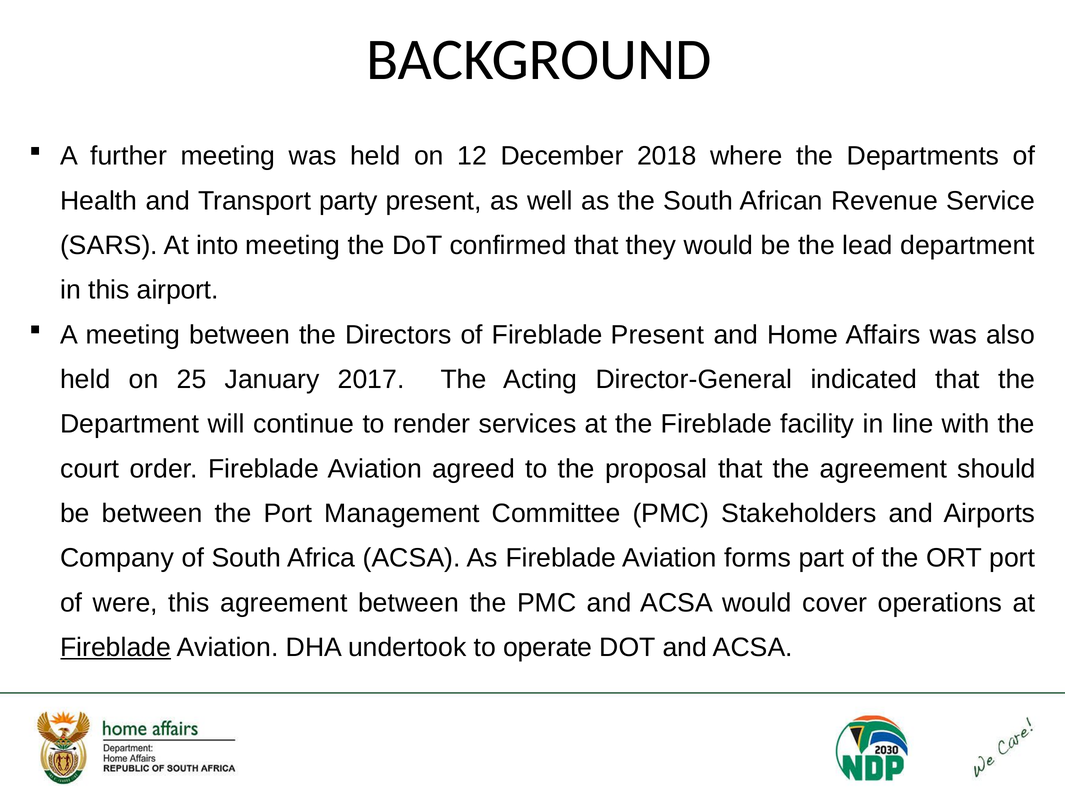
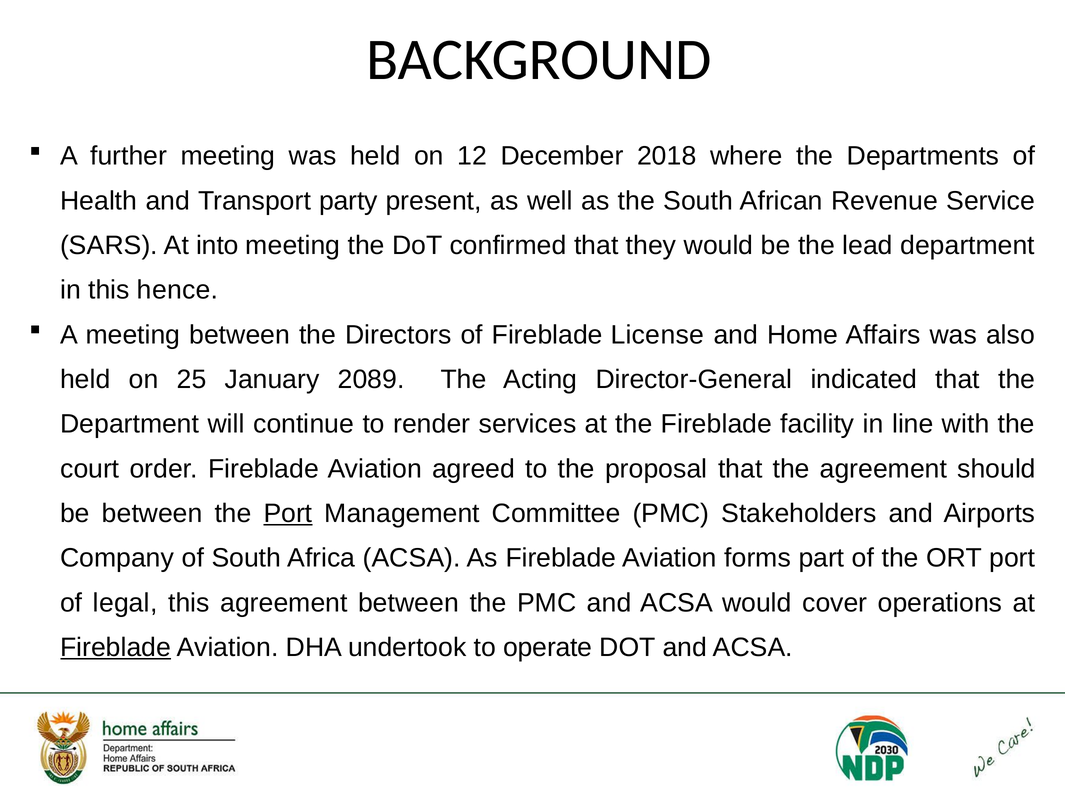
airport: airport -> hence
Fireblade Present: Present -> License
2017: 2017 -> 2089
Port at (288, 514) underline: none -> present
were: were -> legal
